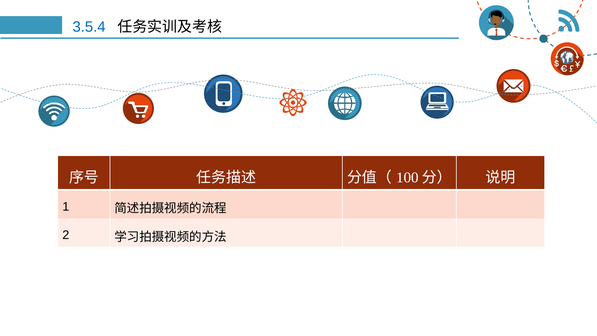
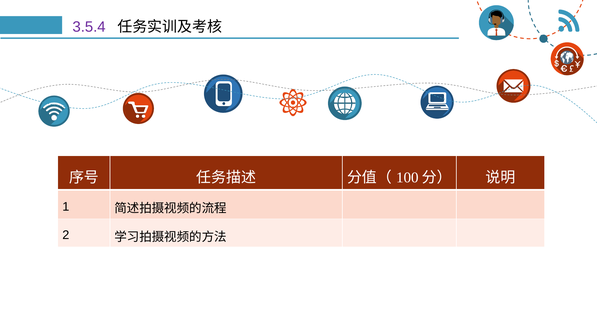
3.5.4 colour: blue -> purple
